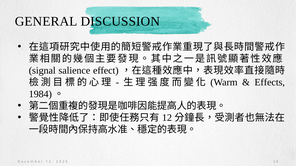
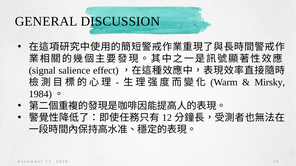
Effects: Effects -> Mirsky
